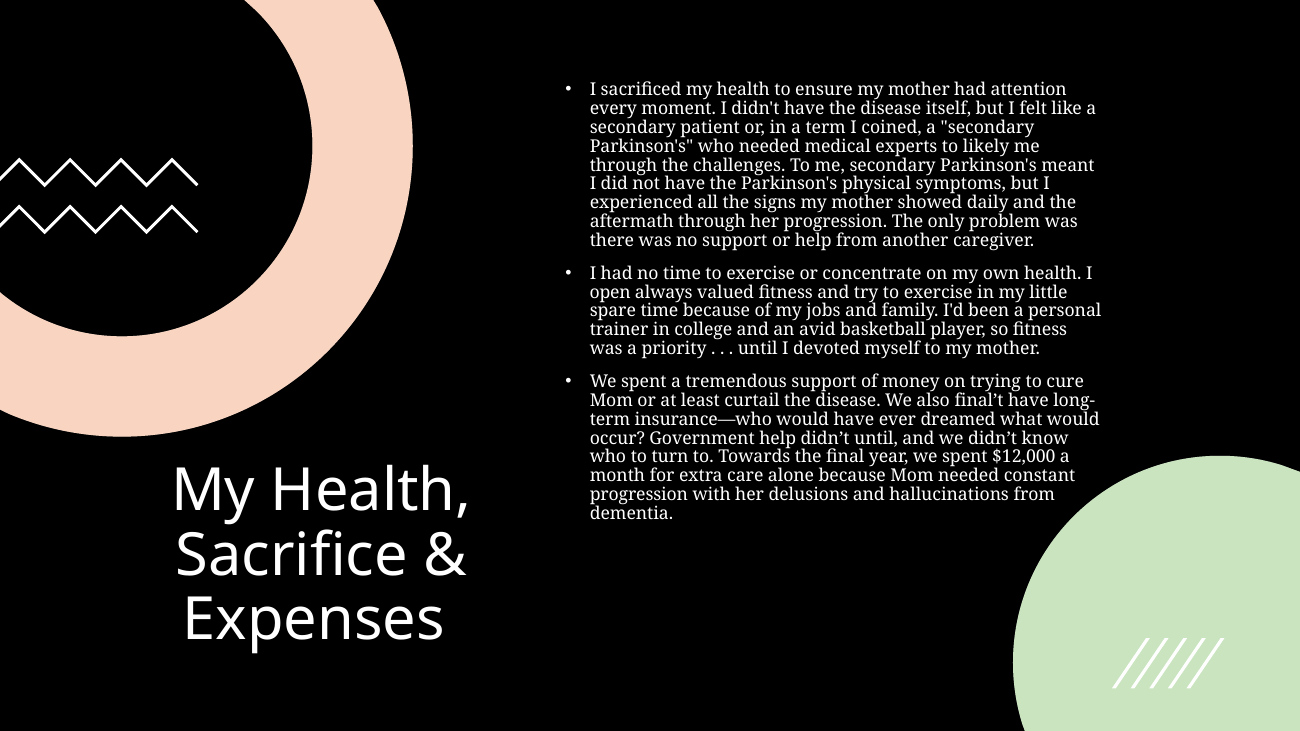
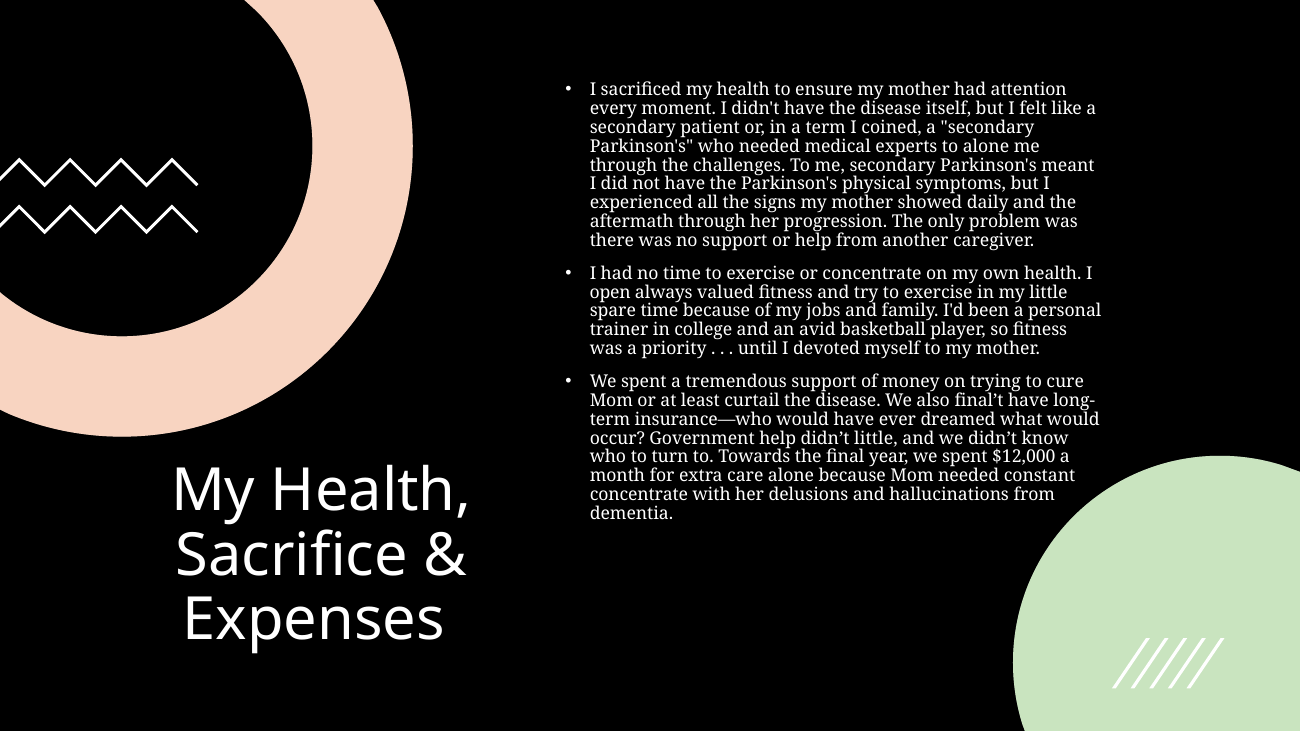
to likely: likely -> alone
didn’t until: until -> little
progression at (639, 495): progression -> concentrate
